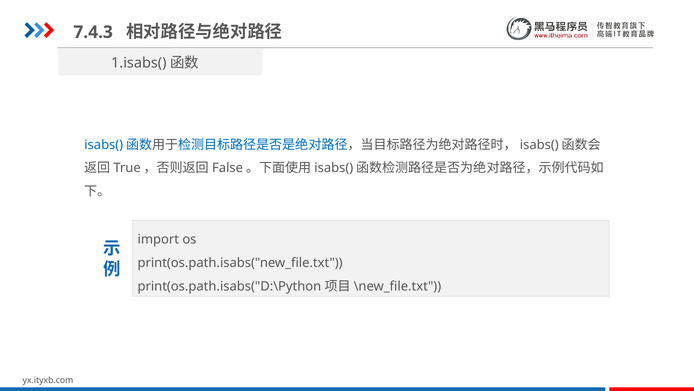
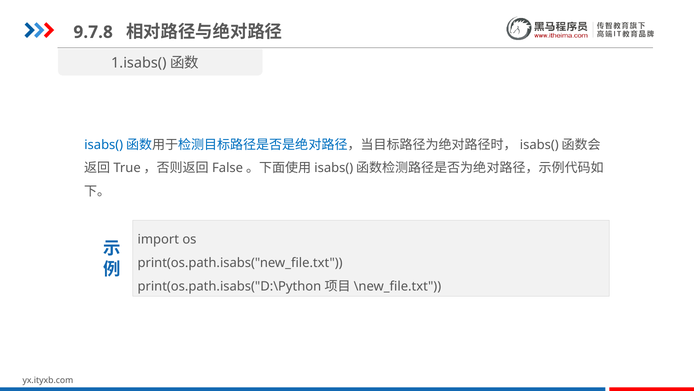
7.4.3: 7.4.3 -> 9.7.8
